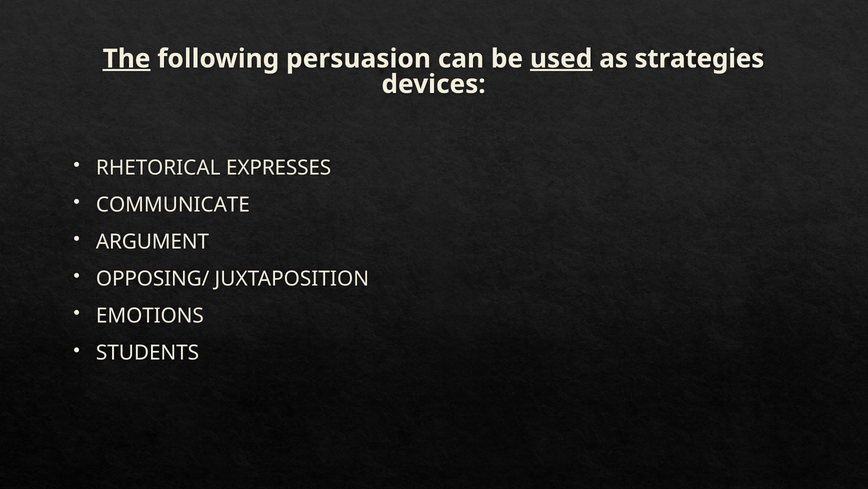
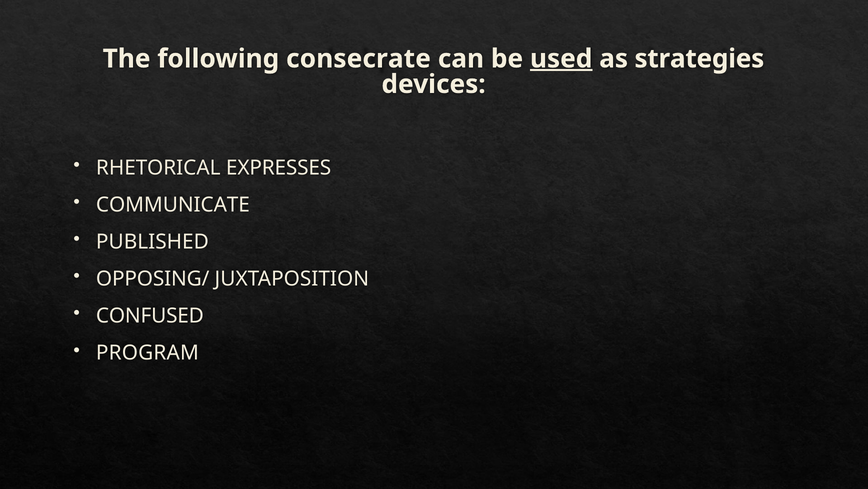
The underline: present -> none
persuasion: persuasion -> consecrate
ARGUMENT: ARGUMENT -> PUBLISHED
EMOTIONS: EMOTIONS -> CONFUSED
STUDENTS: STUDENTS -> PROGRAM
